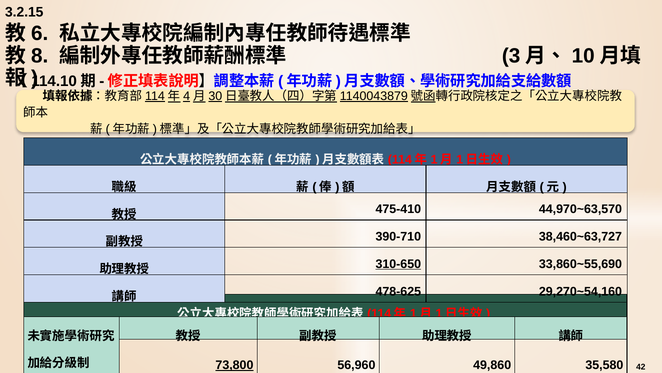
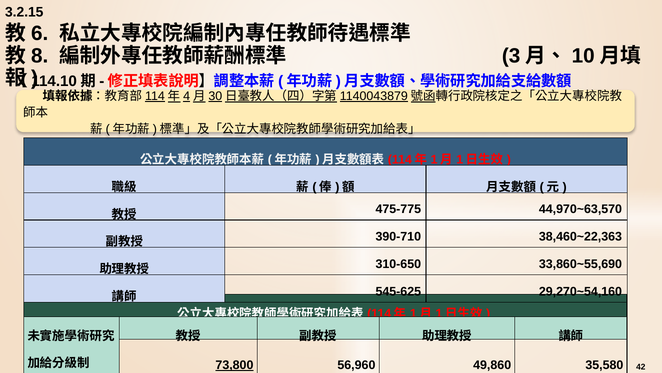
475-410: 475-410 -> 475-775
38,460~63,727: 38,460~63,727 -> 38,460~22,363
310-650 underline: present -> none
478-625: 478-625 -> 545-625
